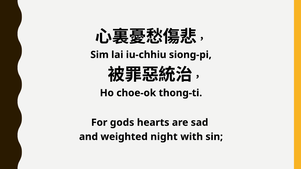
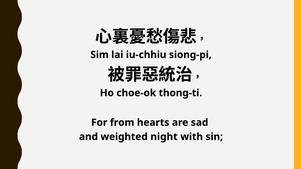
gods: gods -> from
